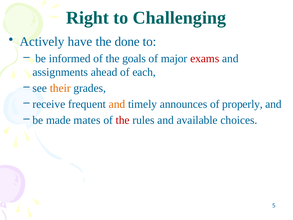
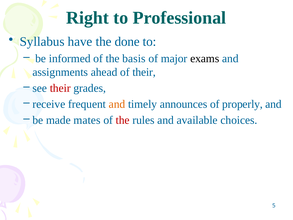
Challenging: Challenging -> Professional
Actively: Actively -> Syllabus
goals: goals -> basis
exams colour: red -> black
of each: each -> their
their at (60, 88) colour: orange -> red
